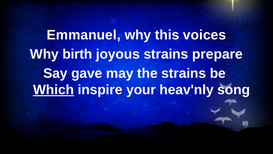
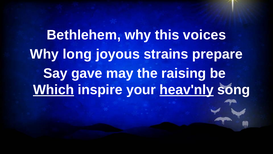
Emmanuel: Emmanuel -> Bethlehem
birth: birth -> long
the strains: strains -> raising
heav'nly underline: none -> present
